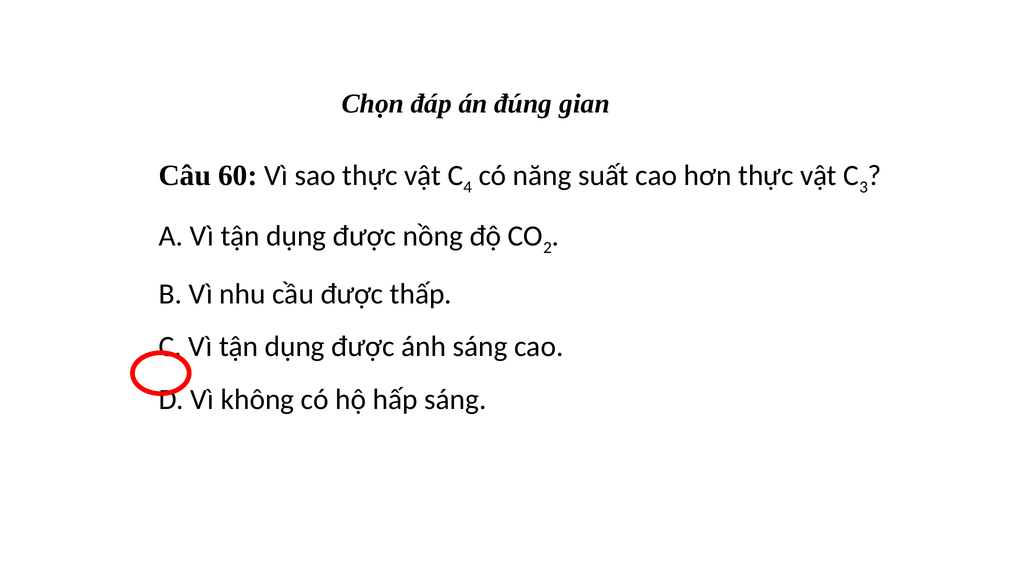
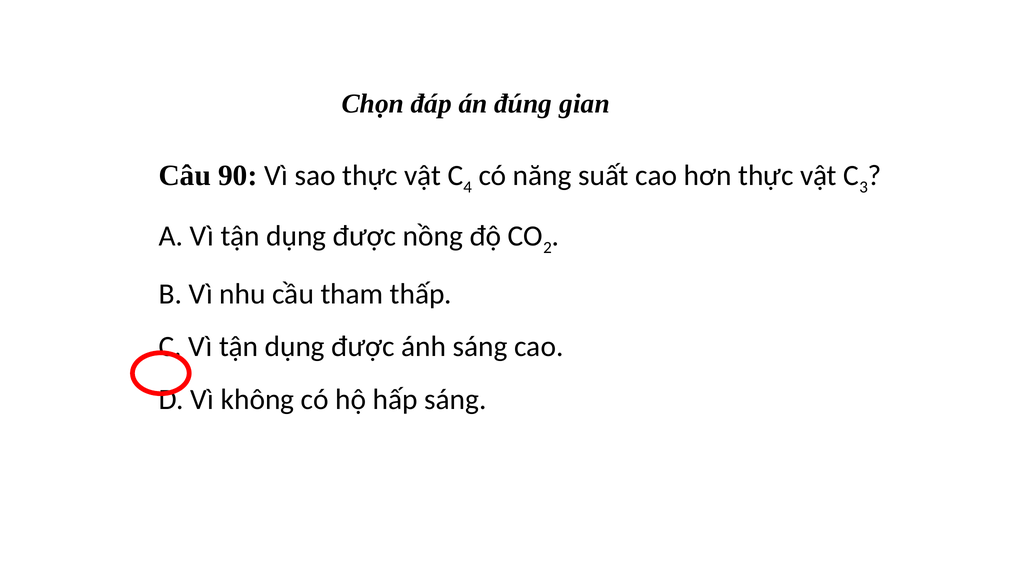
60: 60 -> 90
cầu được: được -> tham
